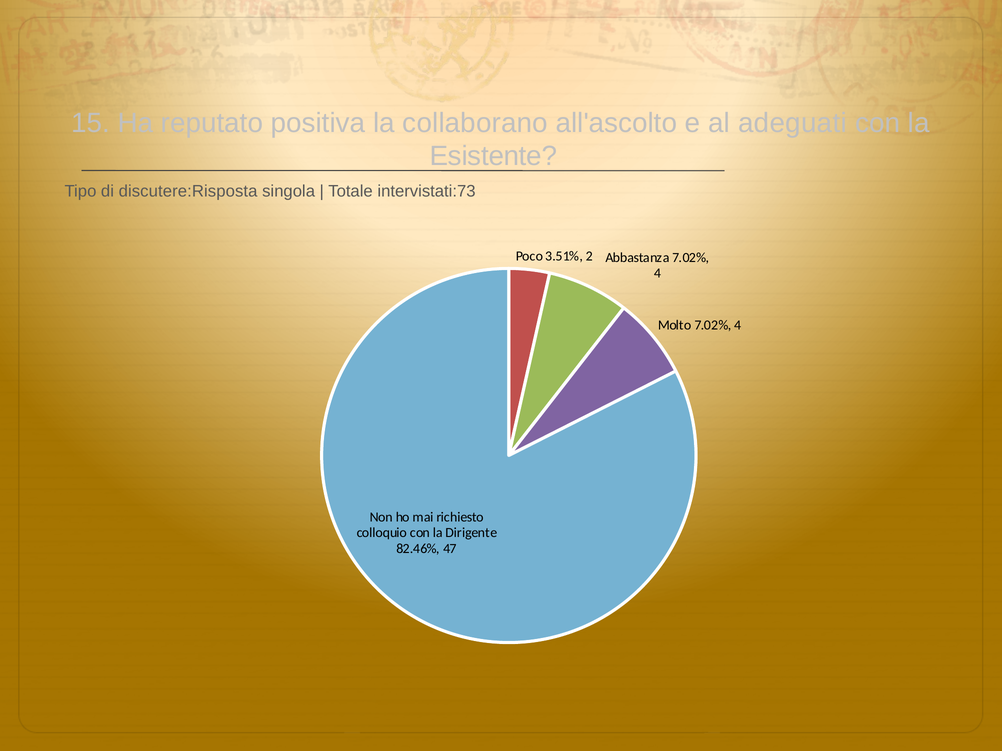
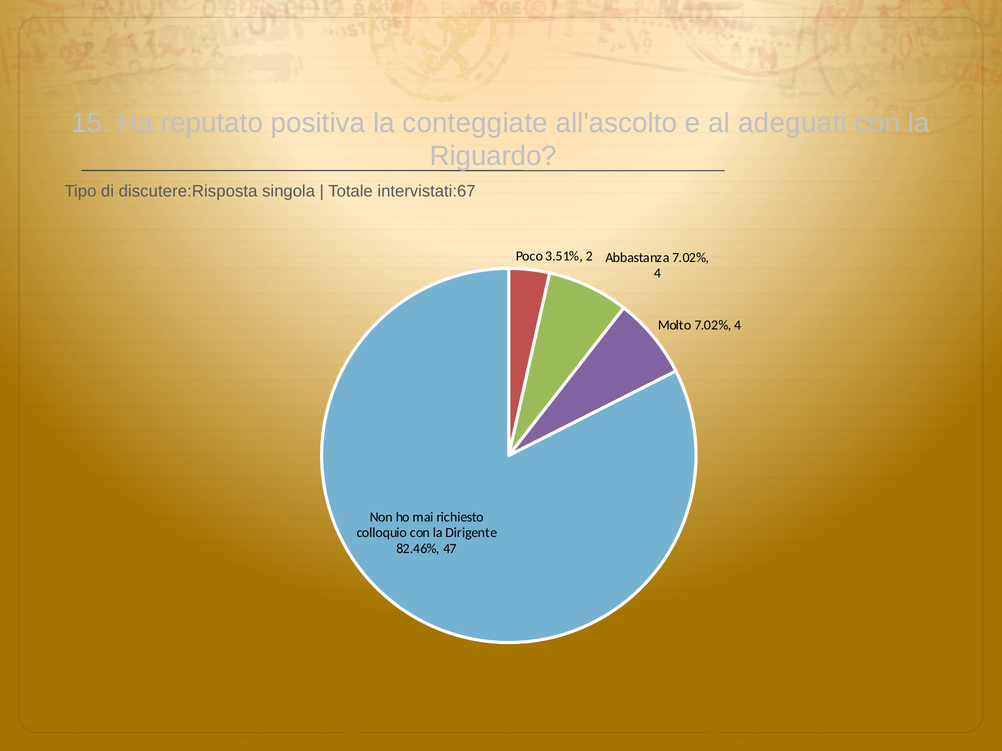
collaborano: collaborano -> conteggiate
Esistente: Esistente -> Riguardo
intervistati:73: intervistati:73 -> intervistati:67
